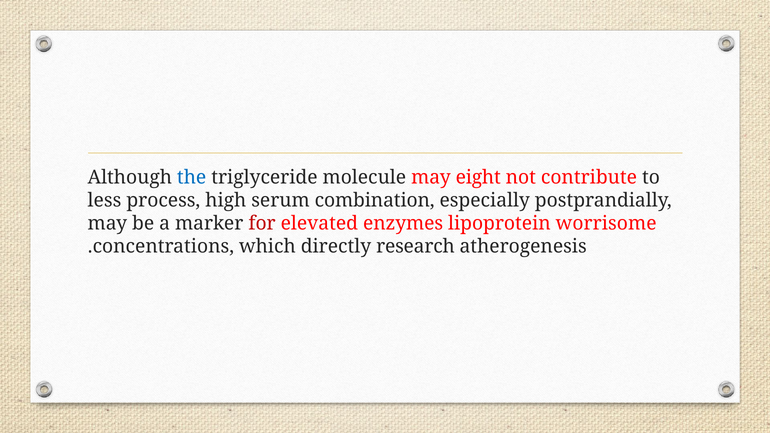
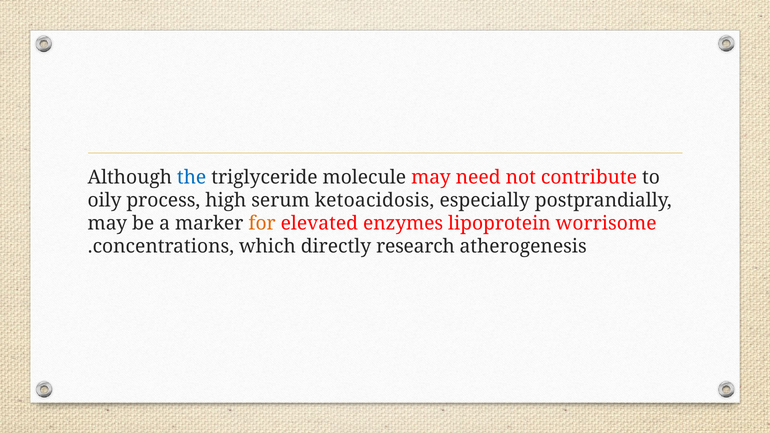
eight: eight -> need
less: less -> oily
combination: combination -> ketoacidosis
for colour: red -> orange
